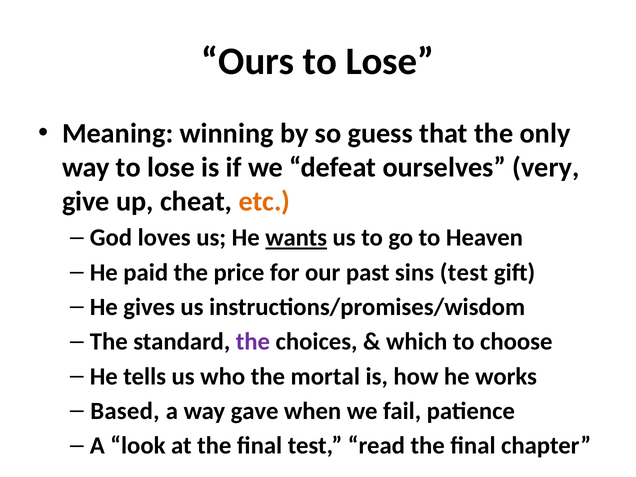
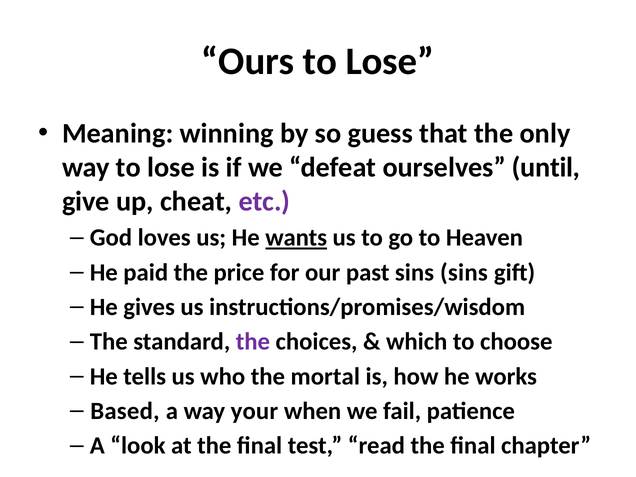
very: very -> until
etc colour: orange -> purple
sins test: test -> sins
gave: gave -> your
